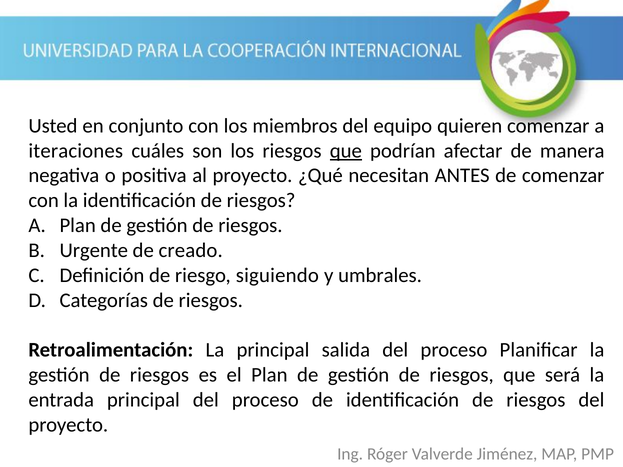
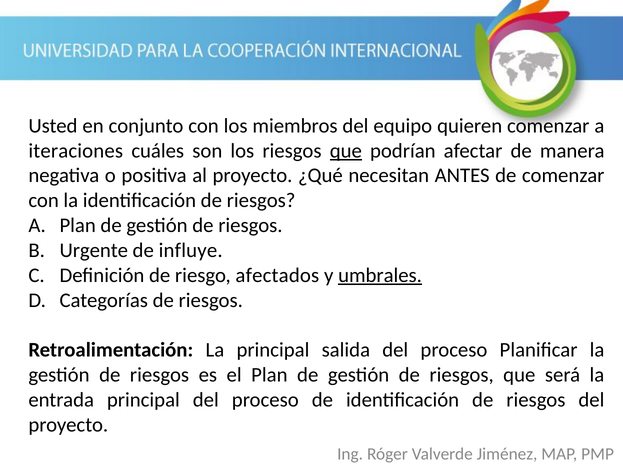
creado: creado -> influye
siguiendo: siguiendo -> afectados
umbrales underline: none -> present
